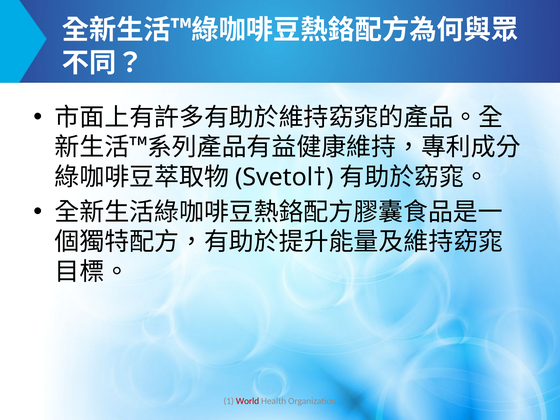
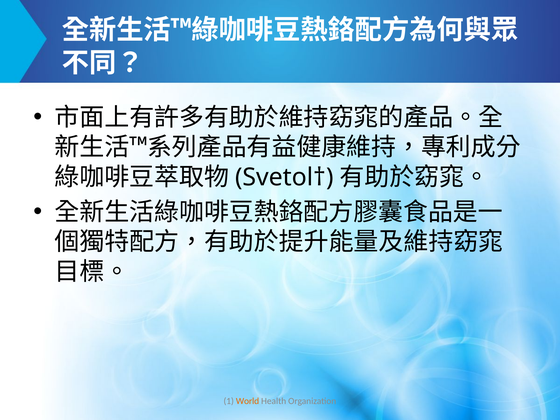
World colour: red -> orange
